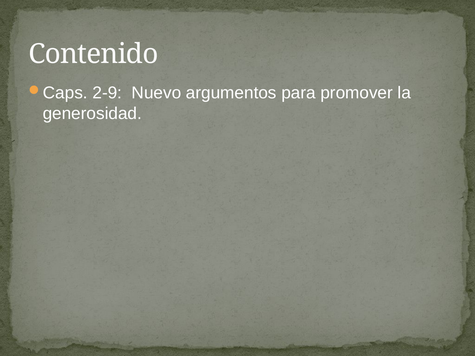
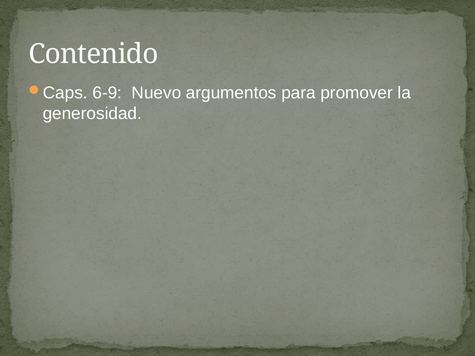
2-9: 2-9 -> 6-9
